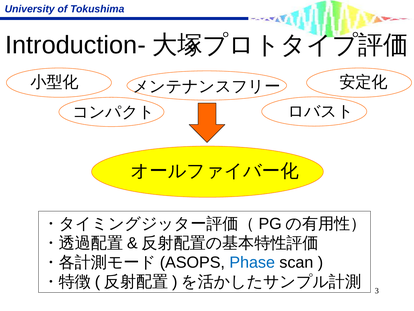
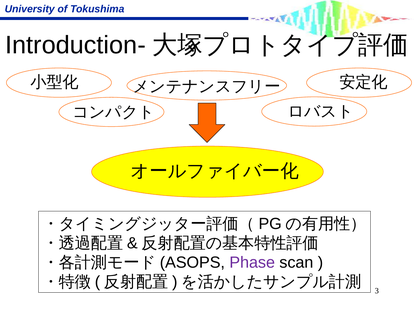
Phase colour: blue -> purple
